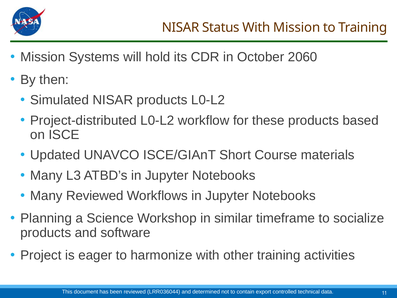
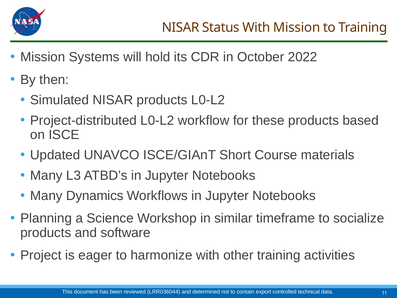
2060: 2060 -> 2022
Many Reviewed: Reviewed -> Dynamics
